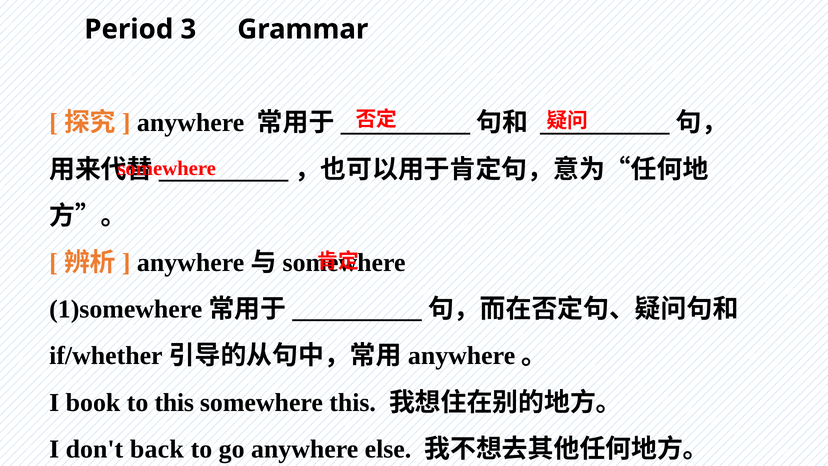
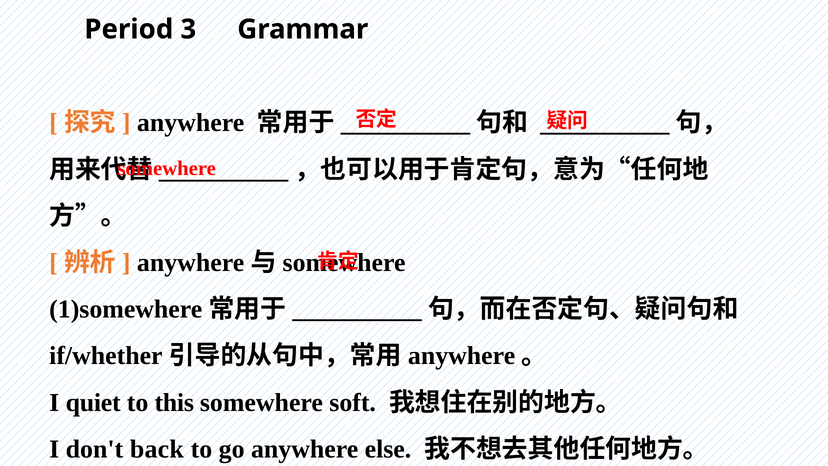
book: book -> quiet
somewhere this: this -> soft
